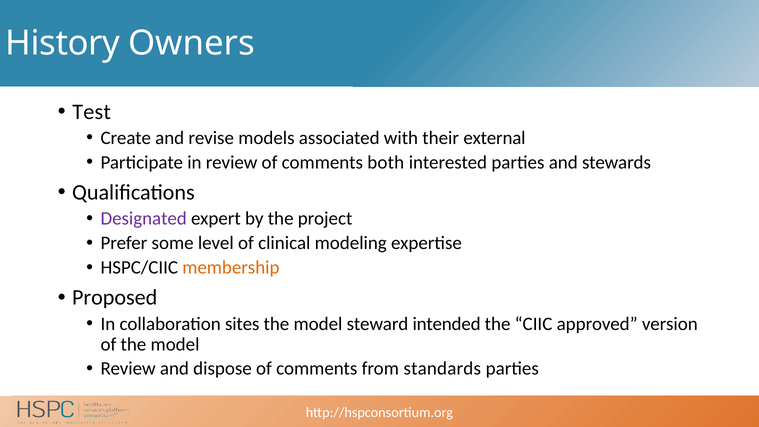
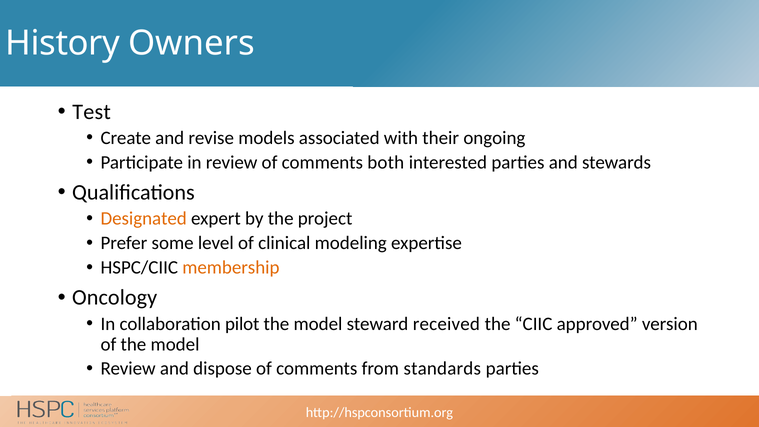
external: external -> ongoing
Designated colour: purple -> orange
Proposed: Proposed -> Oncology
sites: sites -> pilot
intended: intended -> received
